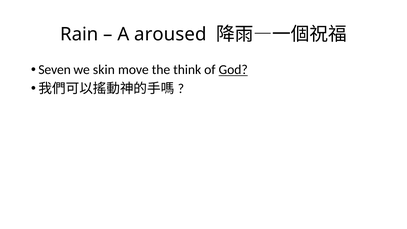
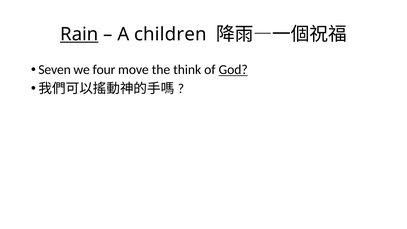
Rain underline: none -> present
aroused: aroused -> children
skin: skin -> four
